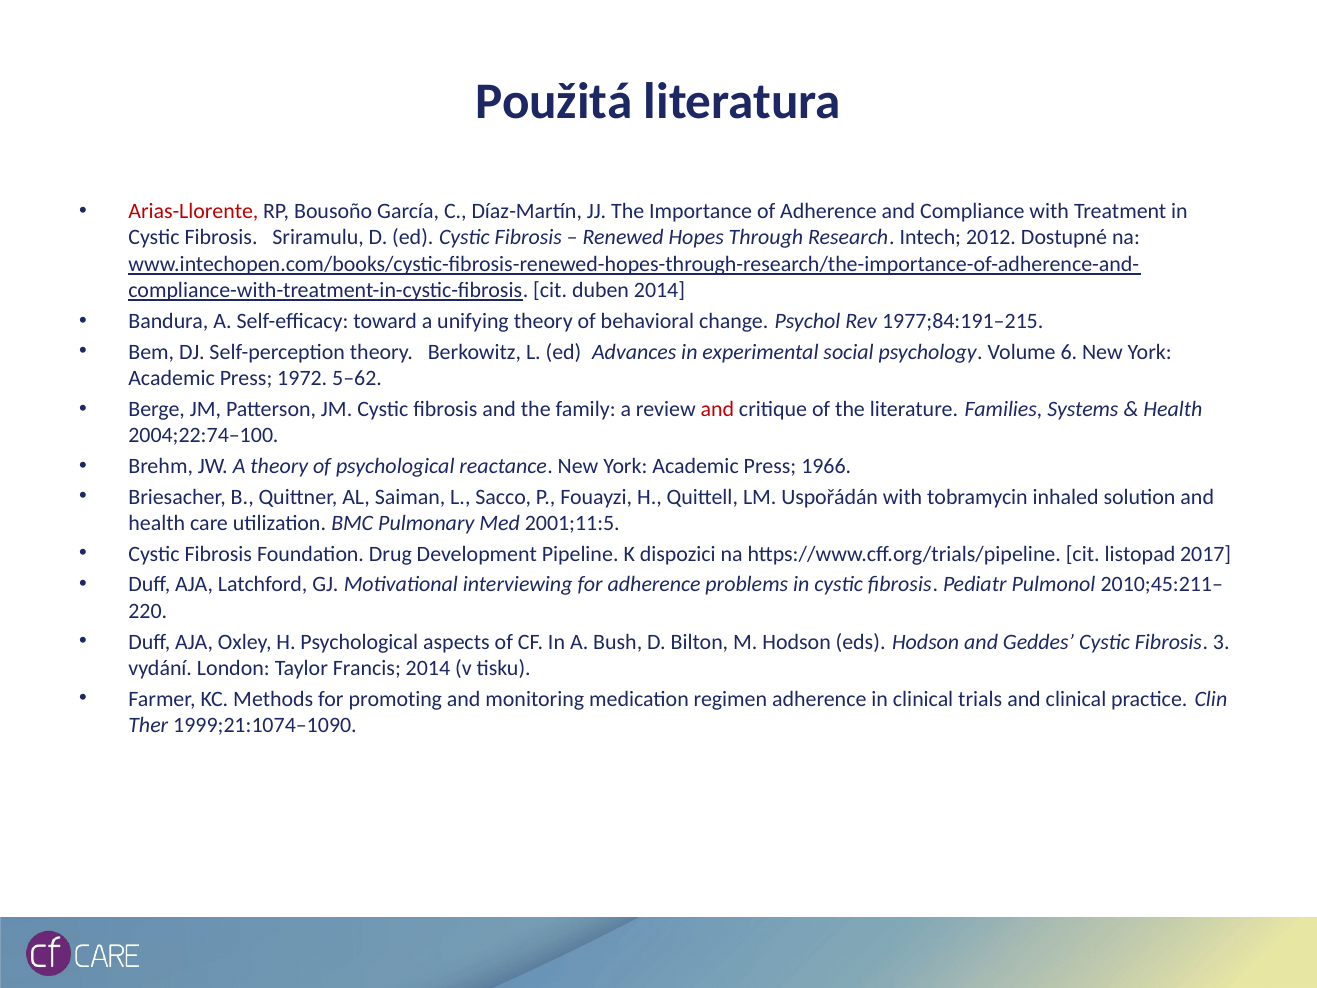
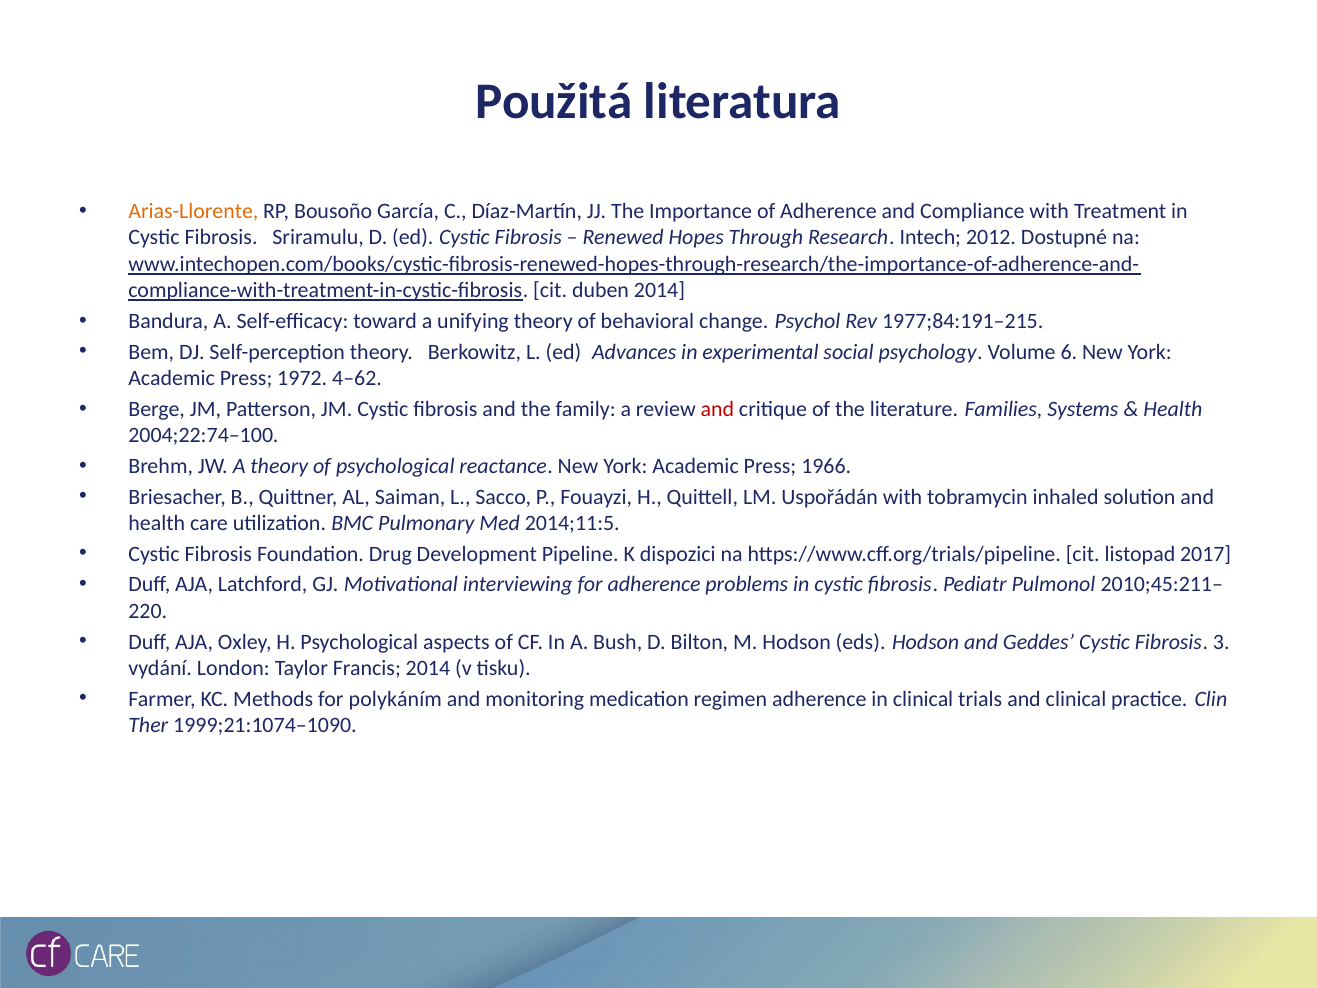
Arias-Llorente colour: red -> orange
5–62: 5–62 -> 4–62
2001;11:5: 2001;11:5 -> 2014;11:5
promoting: promoting -> polykáním
